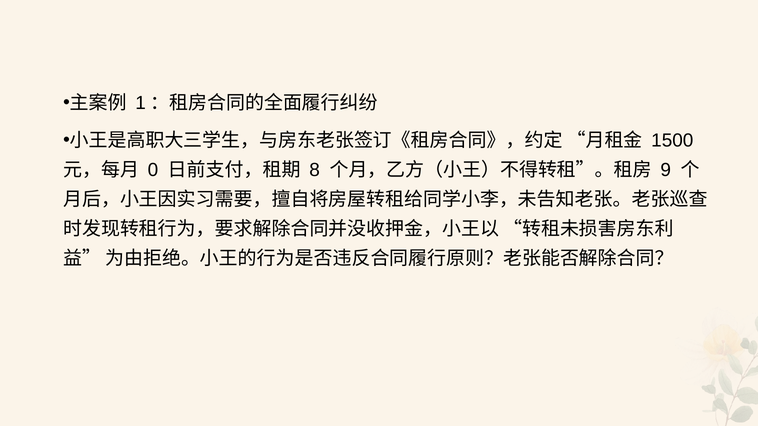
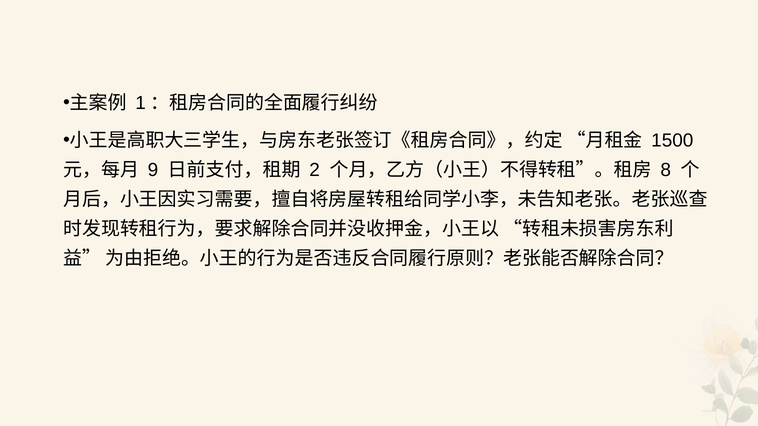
0: 0 -> 9
8: 8 -> 2
9: 9 -> 8
